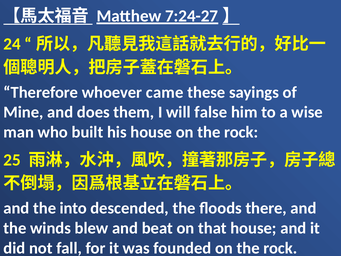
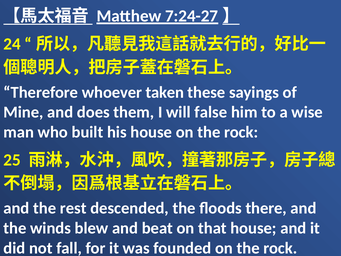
came: came -> taken
into: into -> rest
